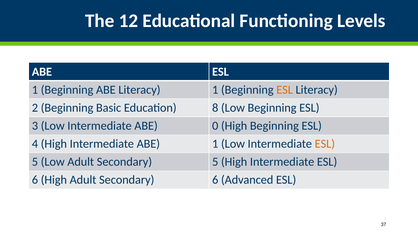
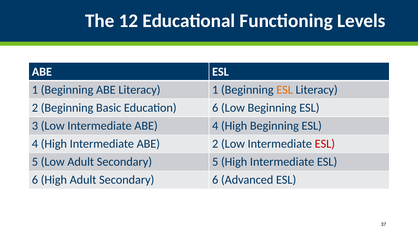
Education 8: 8 -> 6
ABE 0: 0 -> 4
ABE 1: 1 -> 2
ESL at (325, 144) colour: orange -> red
